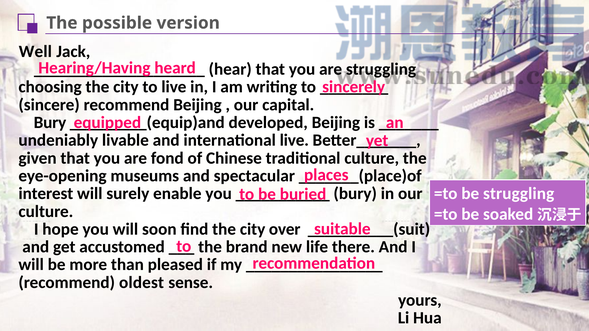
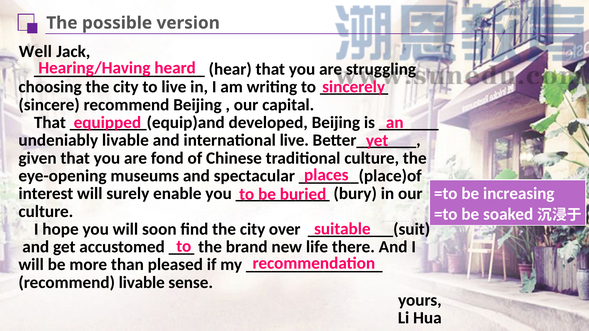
Bury at (50, 123): Bury -> That
be struggling: struggling -> increasing
recommend oldest: oldest -> livable
